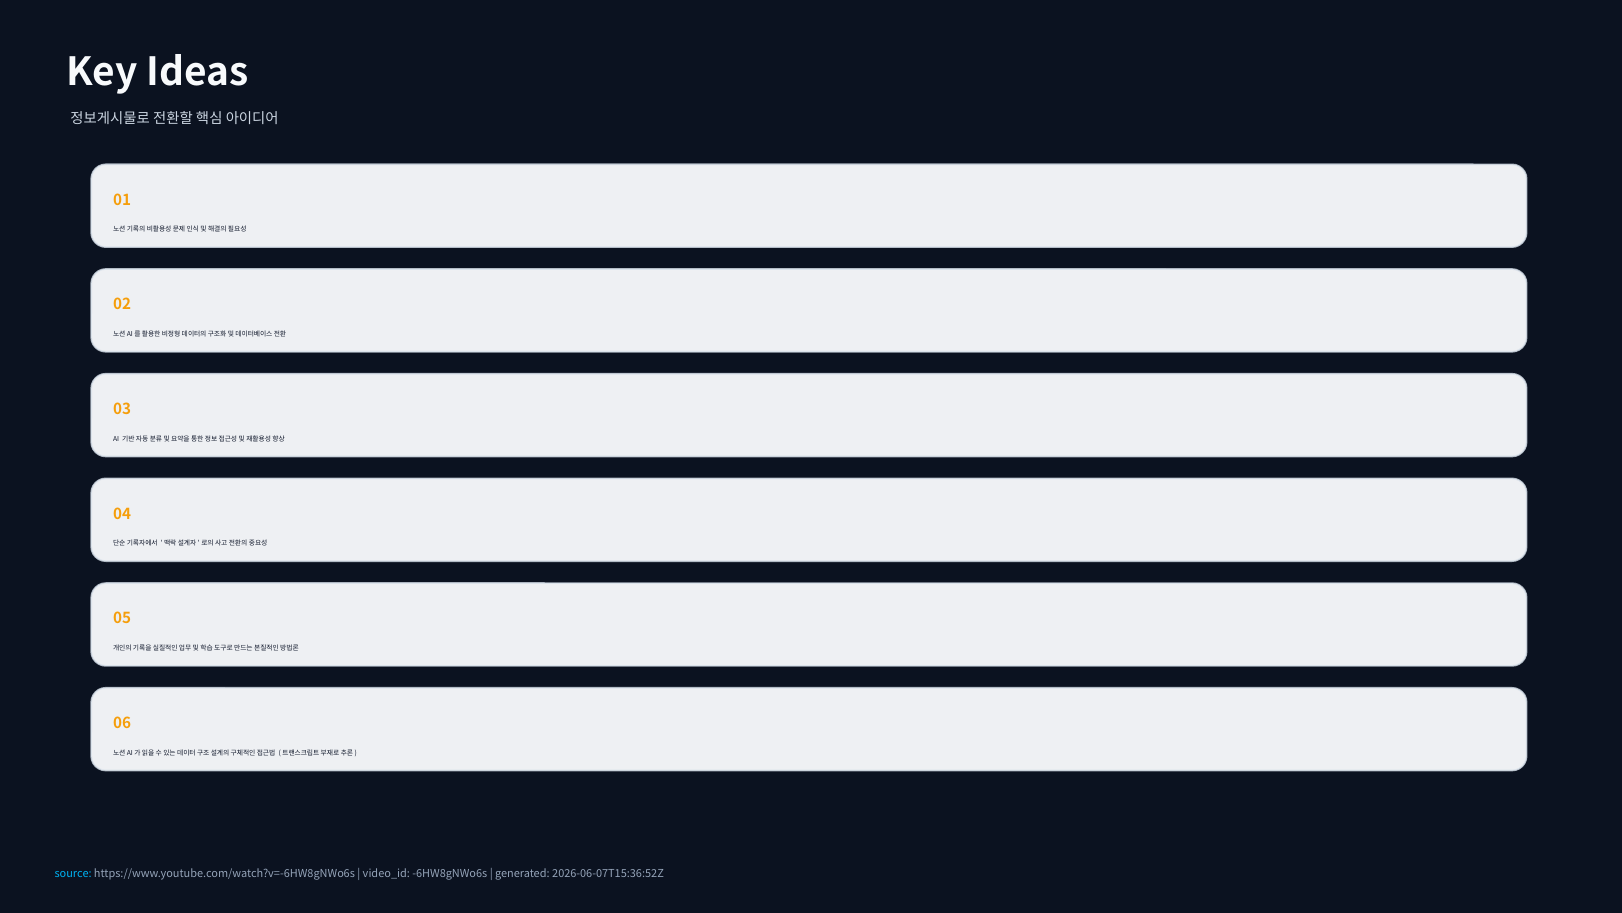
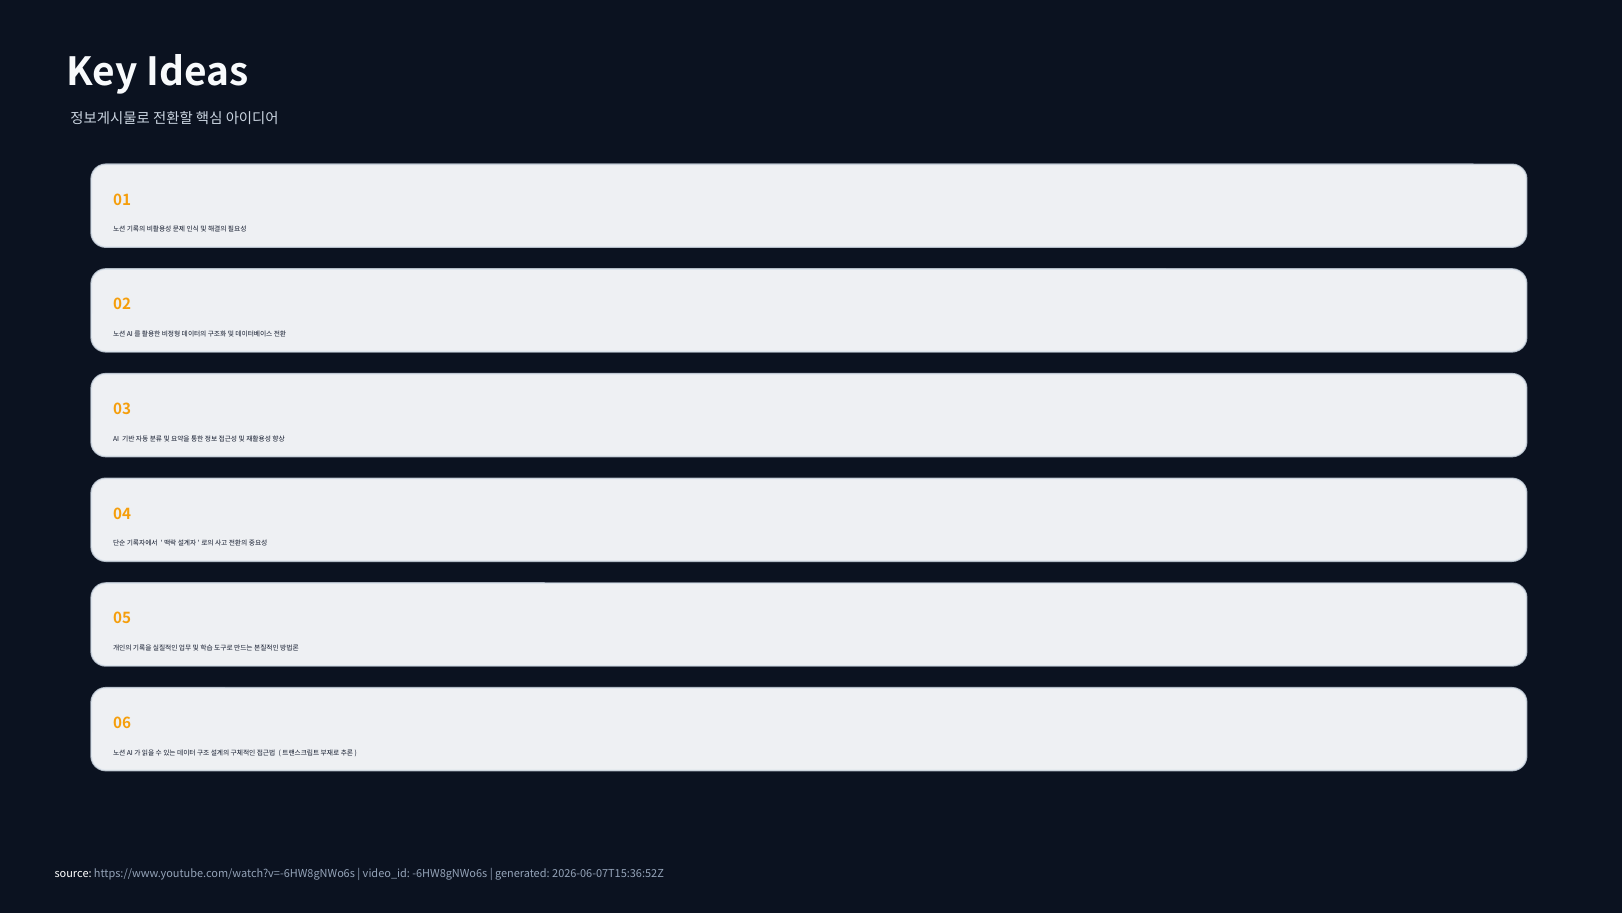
source colour: light blue -> white
